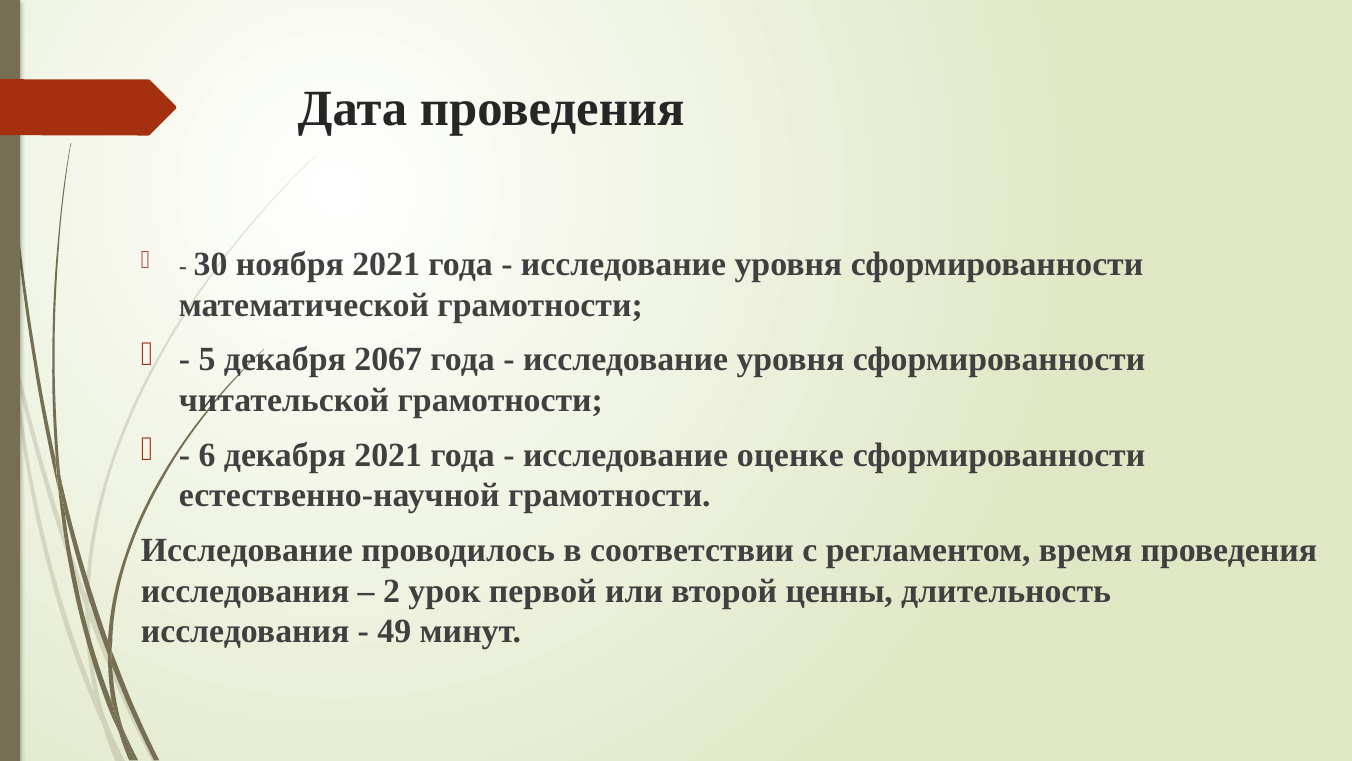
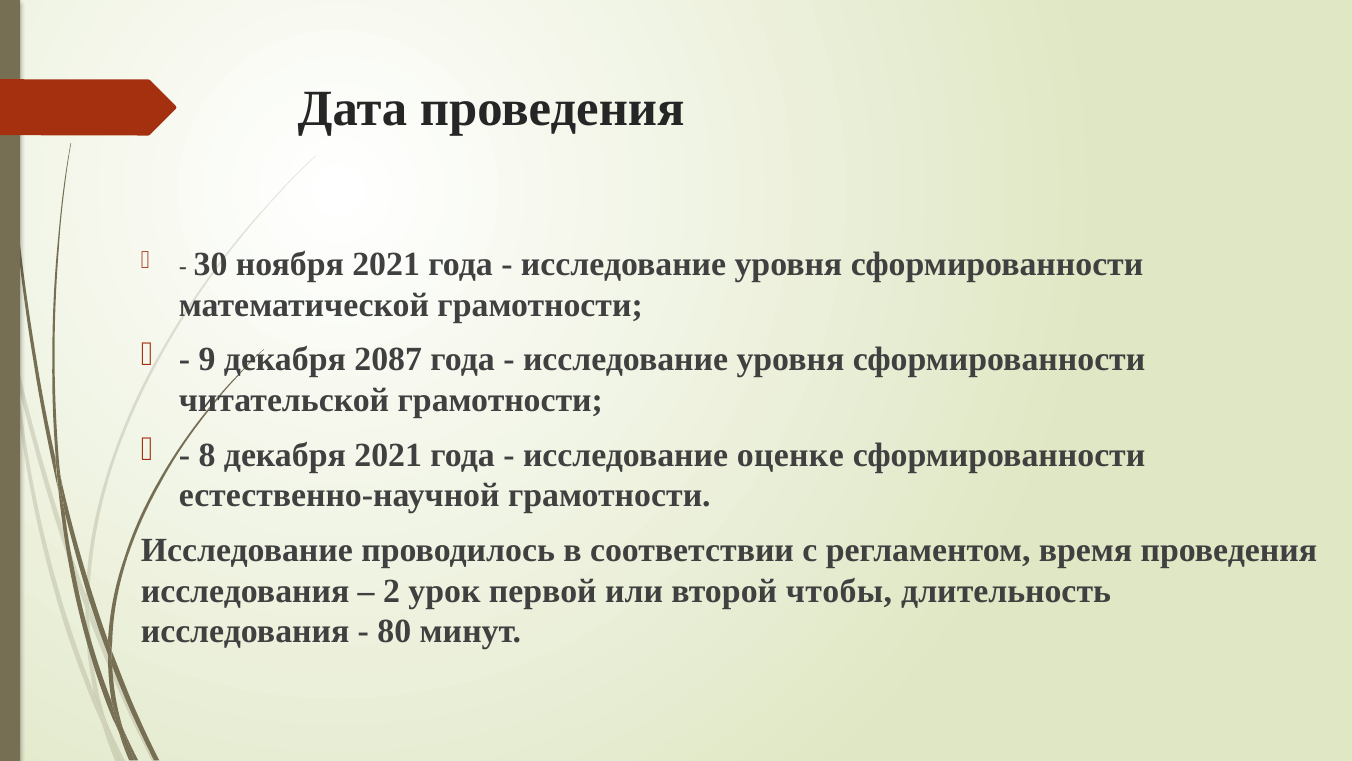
5: 5 -> 9
2067: 2067 -> 2087
6: 6 -> 8
ценны: ценны -> чтобы
49: 49 -> 80
